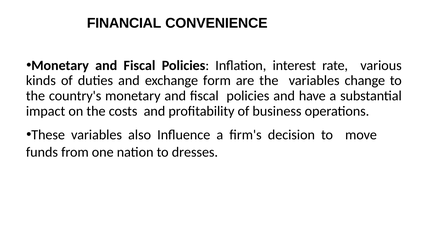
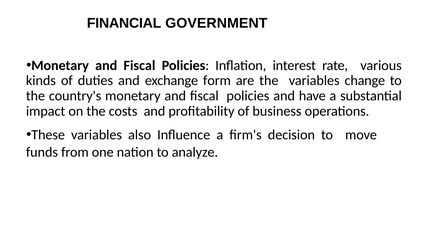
CONVENIENCE: CONVENIENCE -> GOVERNMENT
dresses: dresses -> analyze
